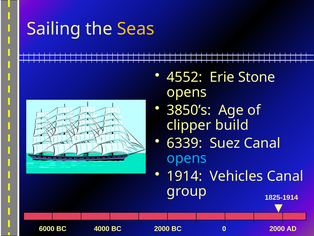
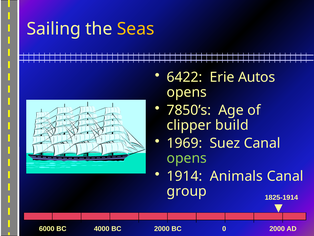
4552: 4552 -> 6422
Stone: Stone -> Autos
3850’s: 3850’s -> 7850’s
6339: 6339 -> 1969
opens at (187, 158) colour: light blue -> light green
Vehicles: Vehicles -> Animals
